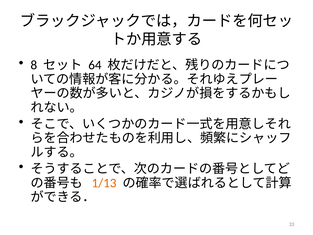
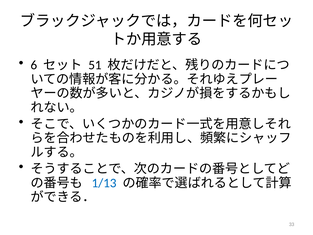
8: 8 -> 6
64: 64 -> 51
1/13 colour: orange -> blue
